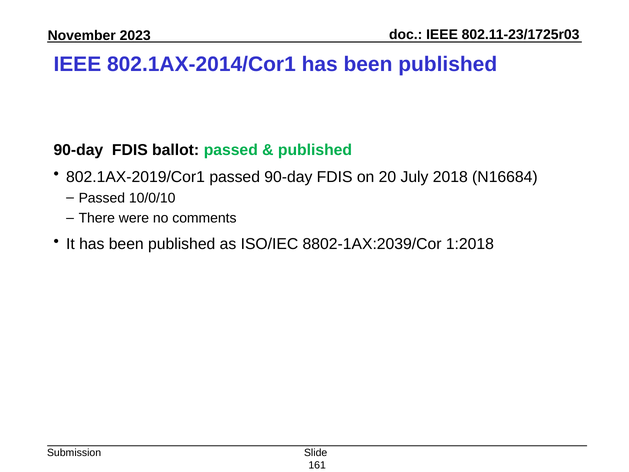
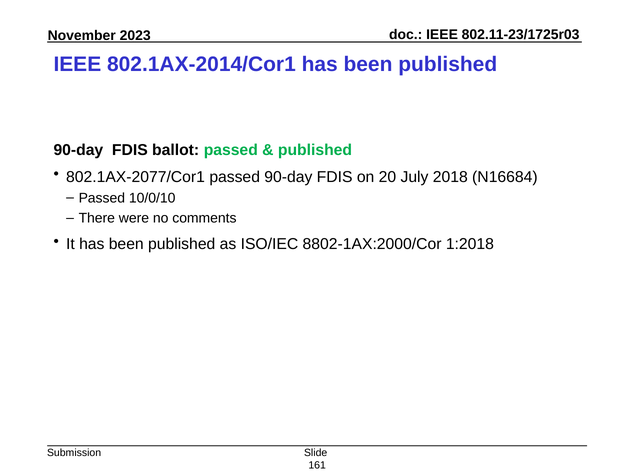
802.1AX-2019/Cor1: 802.1AX-2019/Cor1 -> 802.1AX-2077/Cor1
8802-1AX:2039/Cor: 8802-1AX:2039/Cor -> 8802-1AX:2000/Cor
